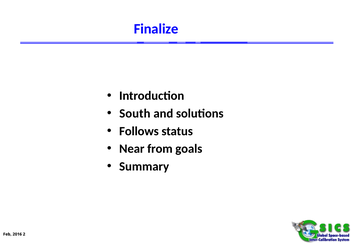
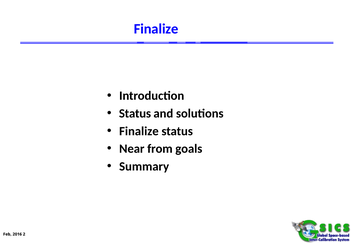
South at (135, 113): South -> Status
Follows at (139, 131): Follows -> Finalize
